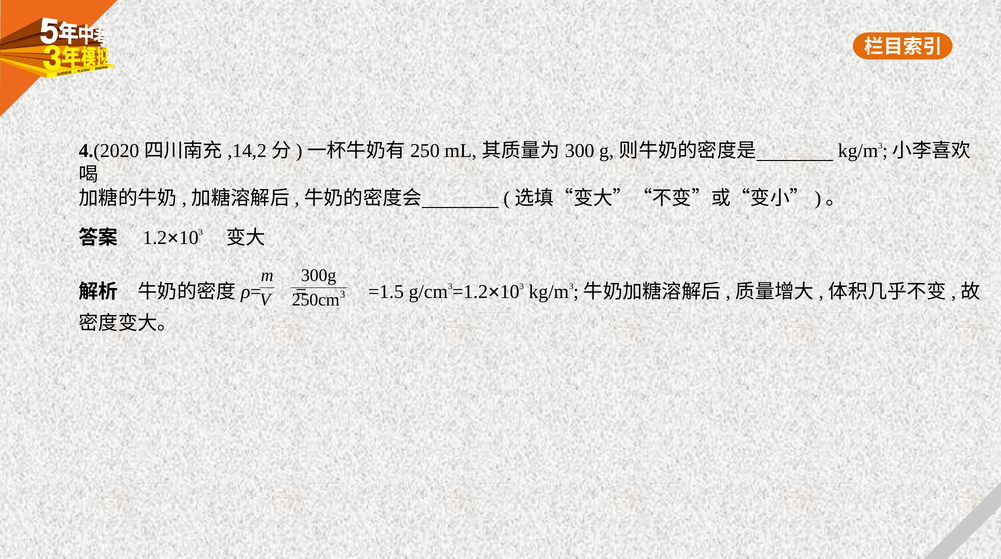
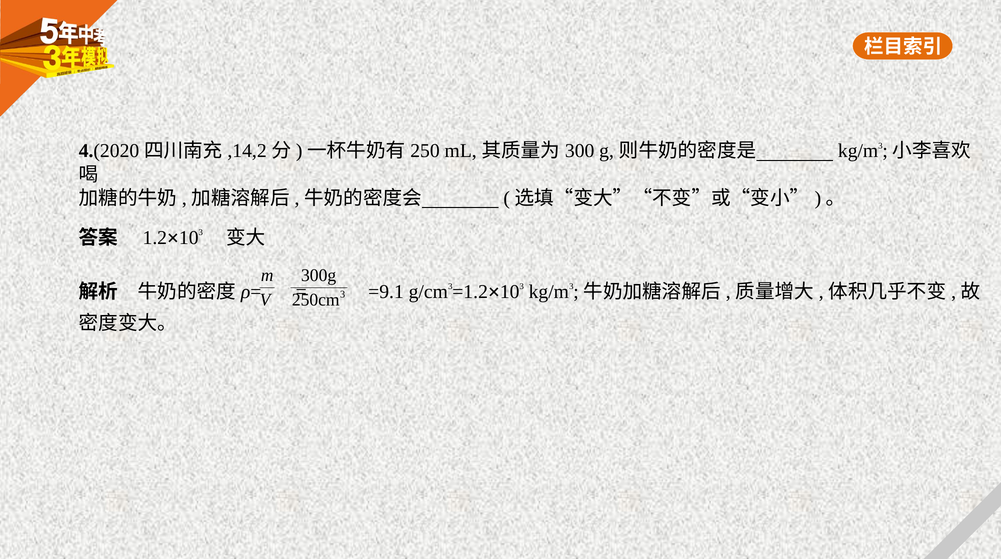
=1.5: =1.5 -> =9.1
